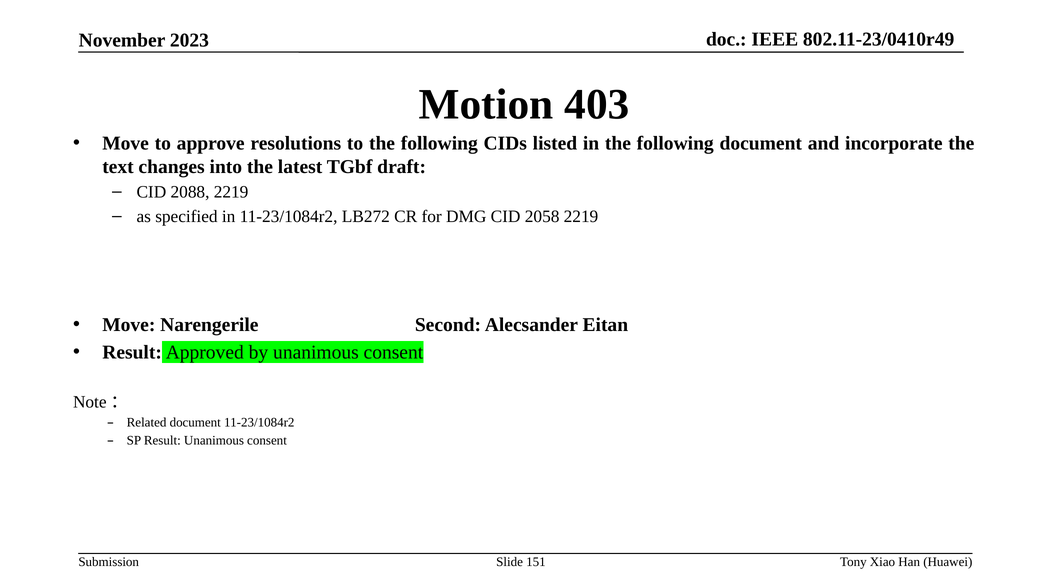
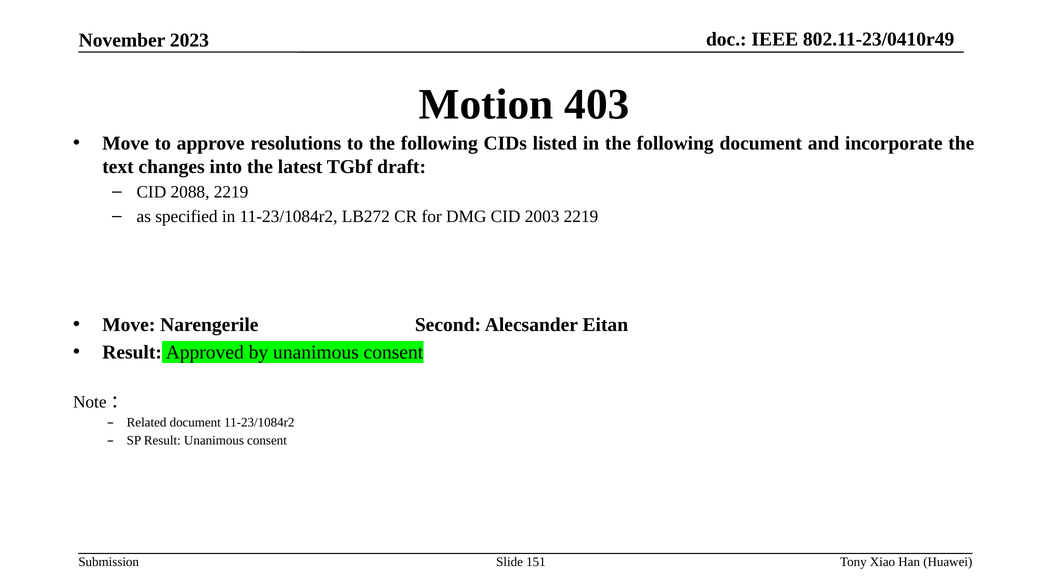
2058: 2058 -> 2003
